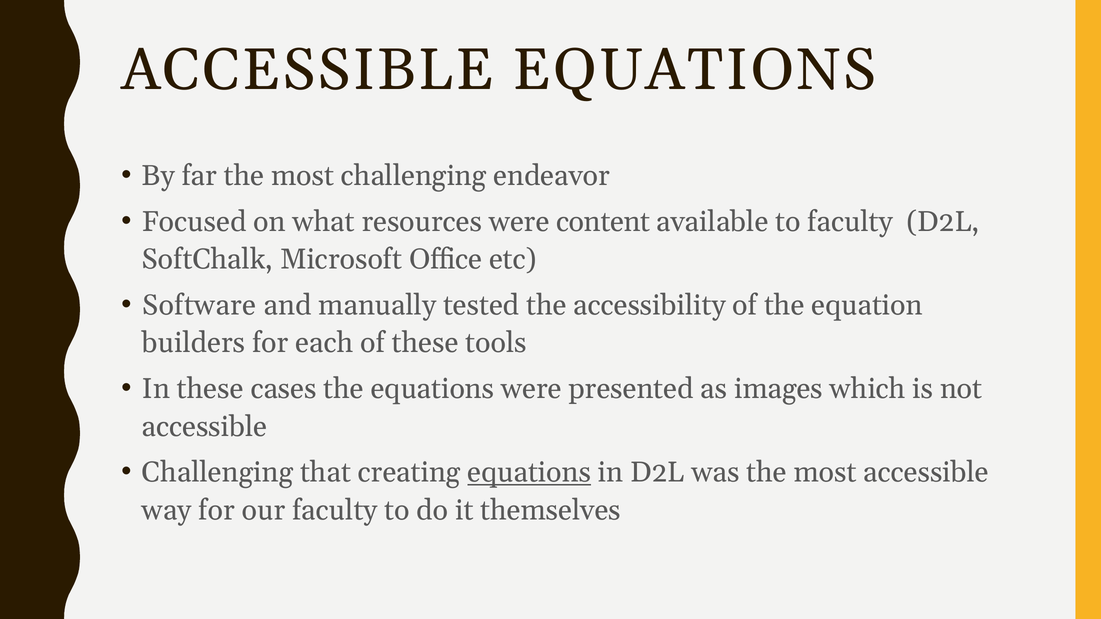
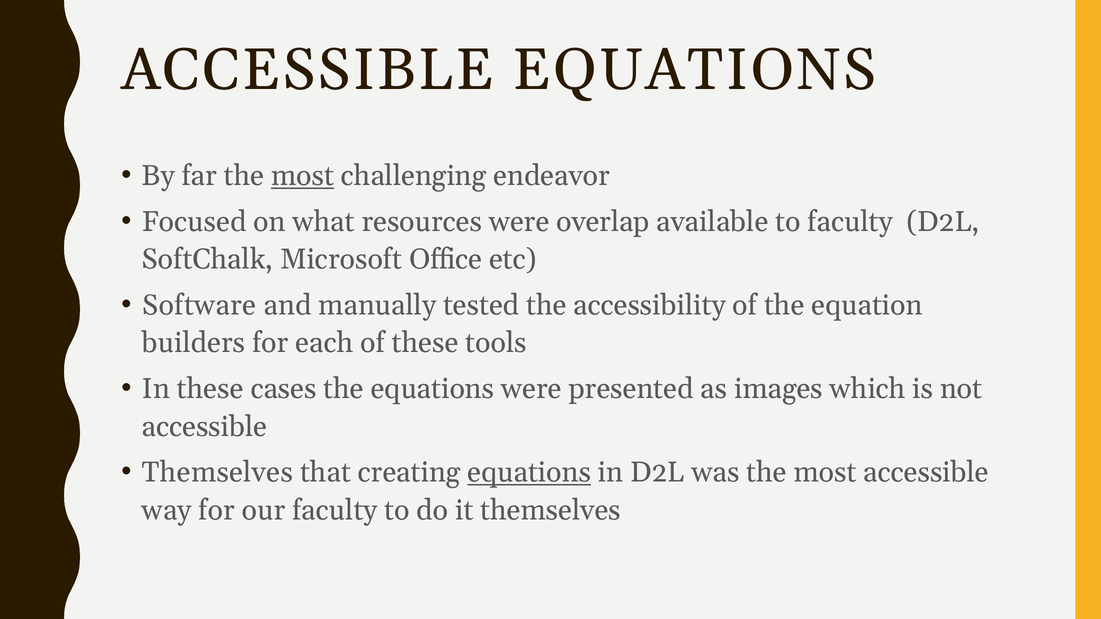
most at (303, 176) underline: none -> present
content: content -> overlap
Challenging at (218, 473): Challenging -> Themselves
